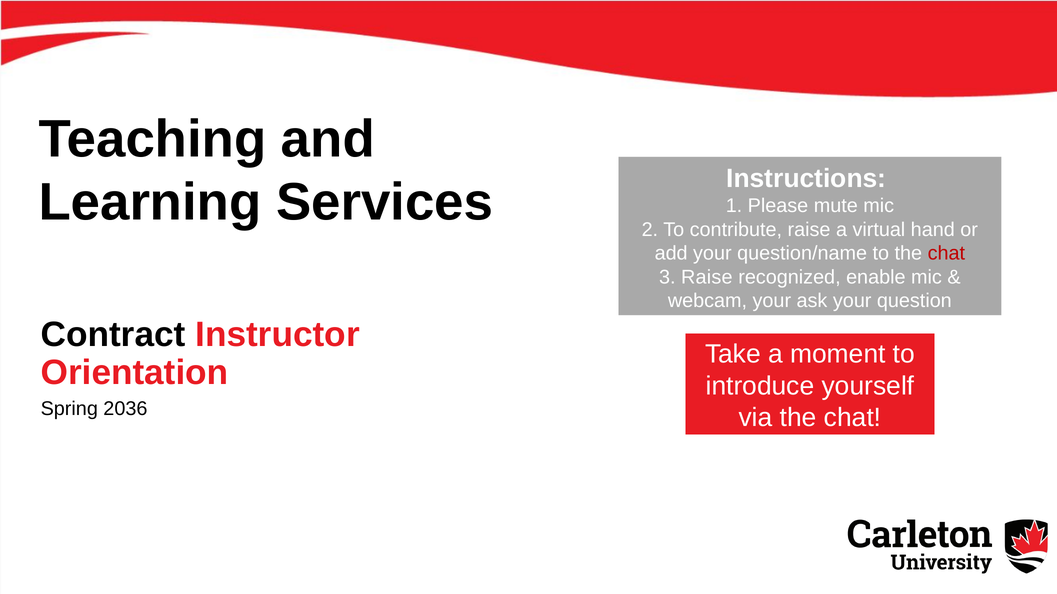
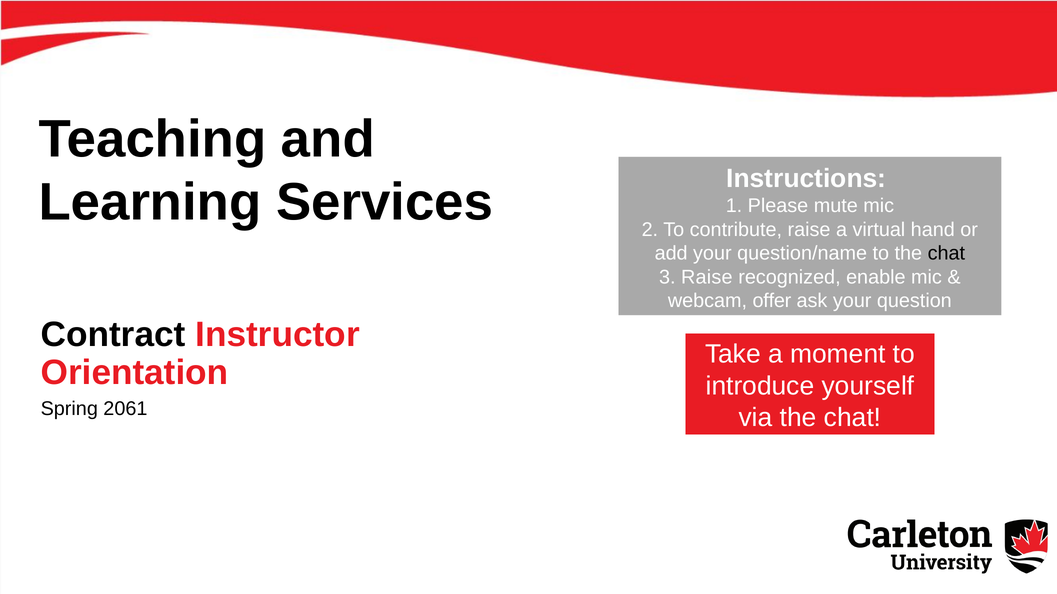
chat at (946, 254) colour: red -> black
webcam your: your -> offer
2036: 2036 -> 2061
